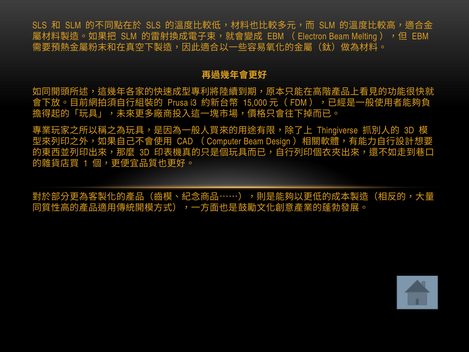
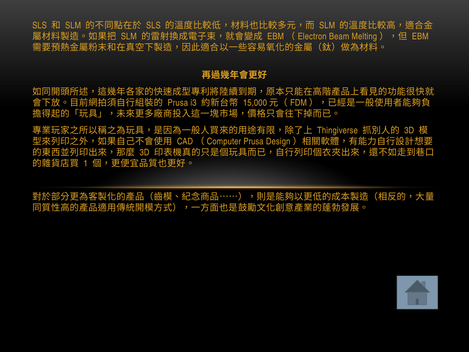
Beam at (254, 141): Beam -> Prusa
